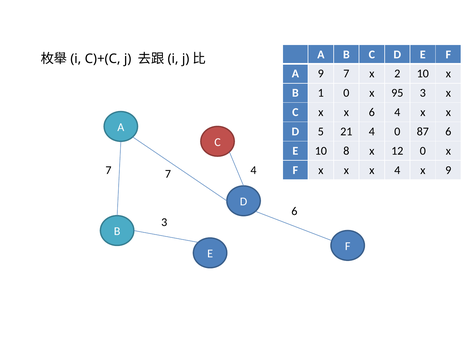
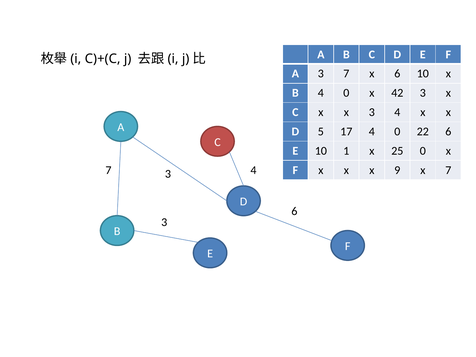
A 9: 9 -> 3
x 2: 2 -> 6
B 1: 1 -> 4
95: 95 -> 42
x 6: 6 -> 3
21: 21 -> 17
87: 87 -> 22
8: 8 -> 1
12: 12 -> 25
7 7: 7 -> 3
x 4: 4 -> 9
x 9: 9 -> 7
